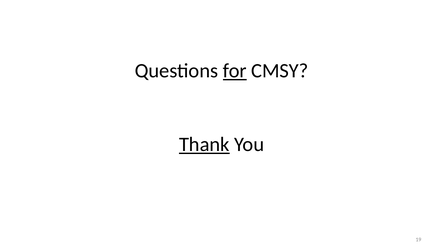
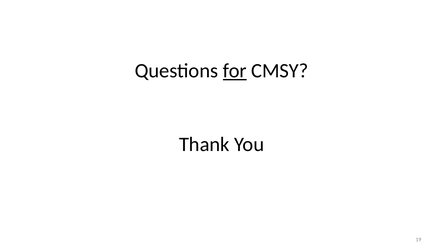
Thank underline: present -> none
